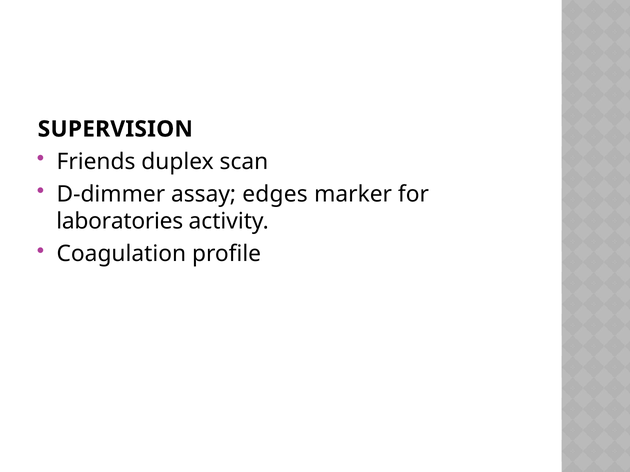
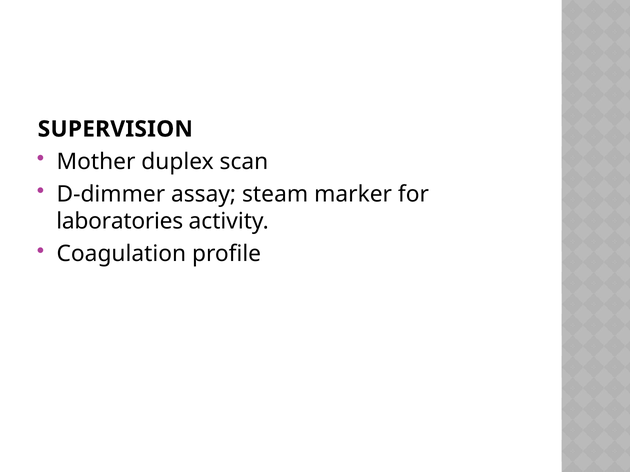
Friends: Friends -> Mother
edges: edges -> steam
